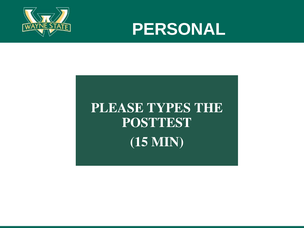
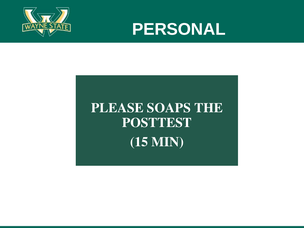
TYPES: TYPES -> SOAPS
